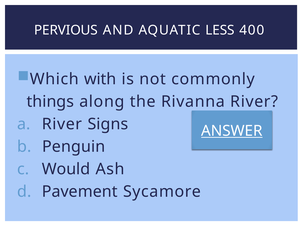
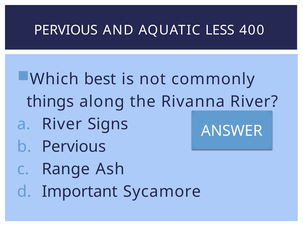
with: with -> best
ANSWER underline: present -> none
Penguin at (74, 147): Penguin -> Pervious
Would: Would -> Range
Pavement: Pavement -> Important
